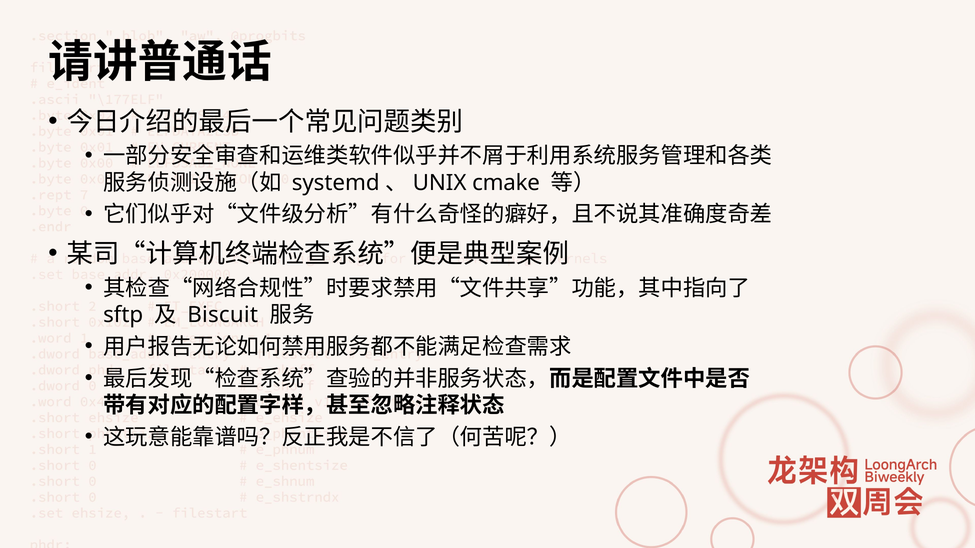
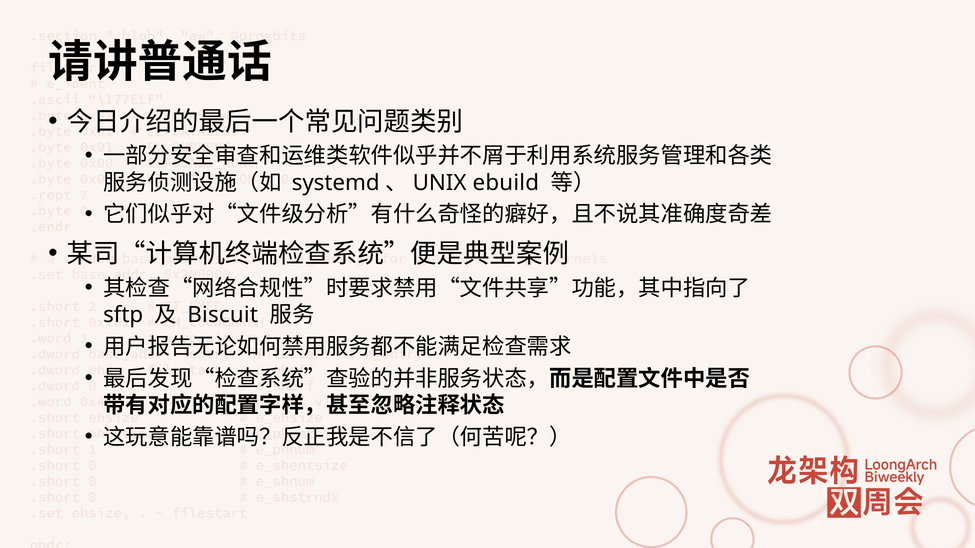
cmake: cmake -> ebuild
